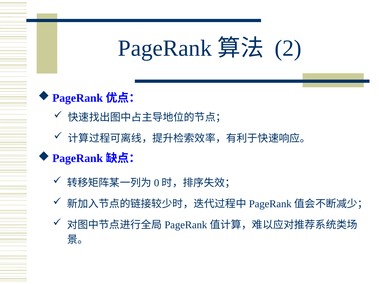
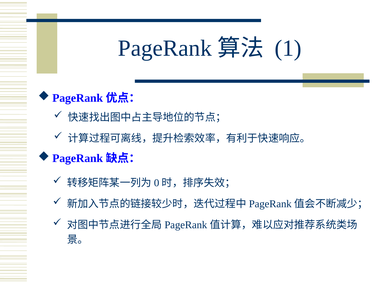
2: 2 -> 1
